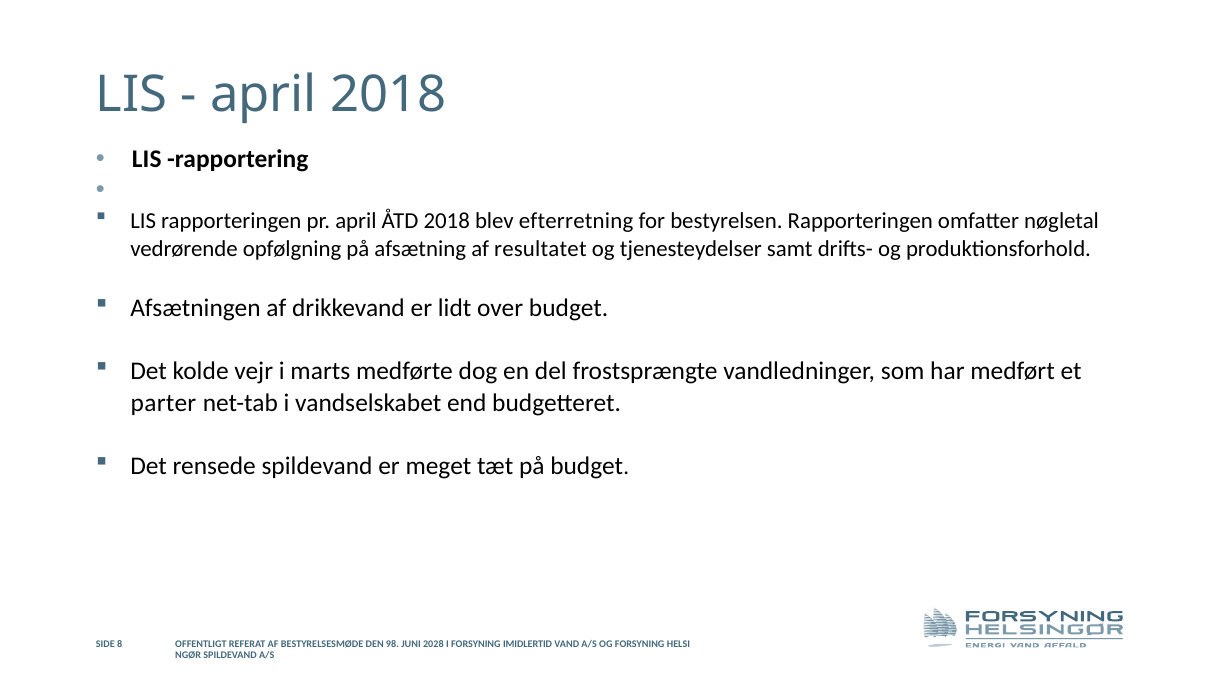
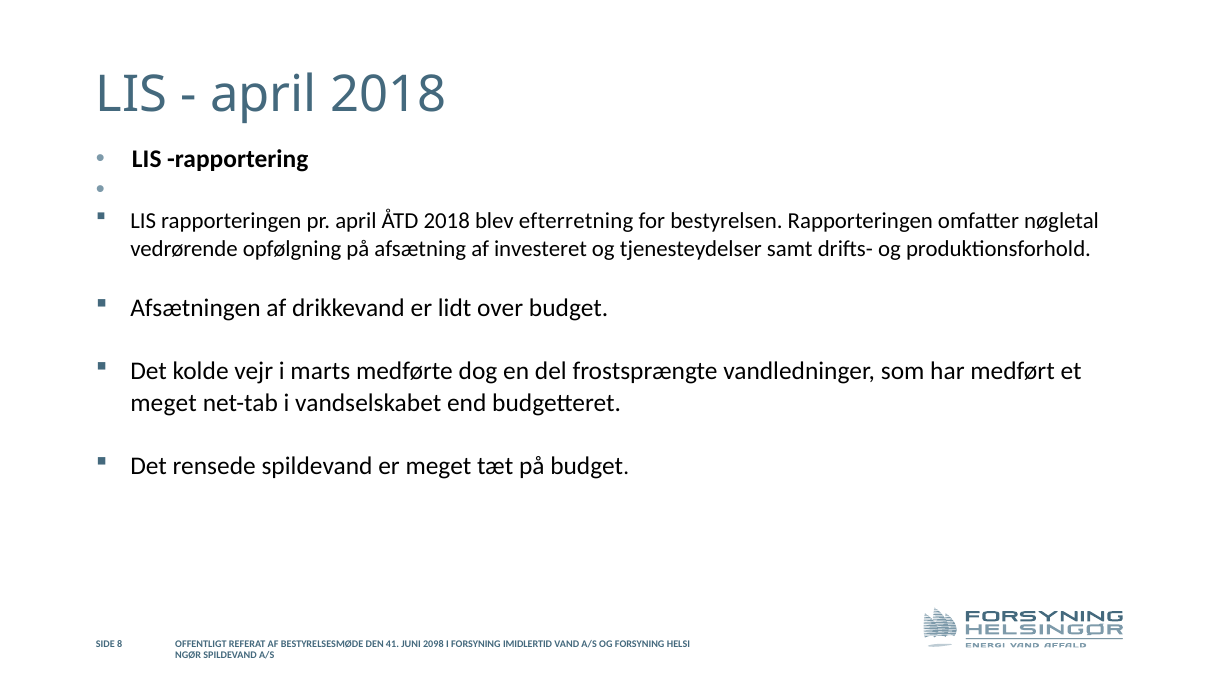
resultatet: resultatet -> investeret
parter at (164, 403): parter -> meget
98: 98 -> 41
2028: 2028 -> 2098
